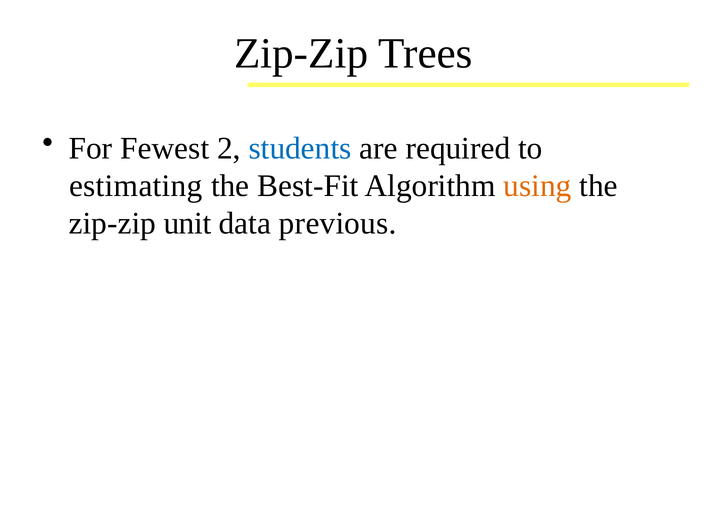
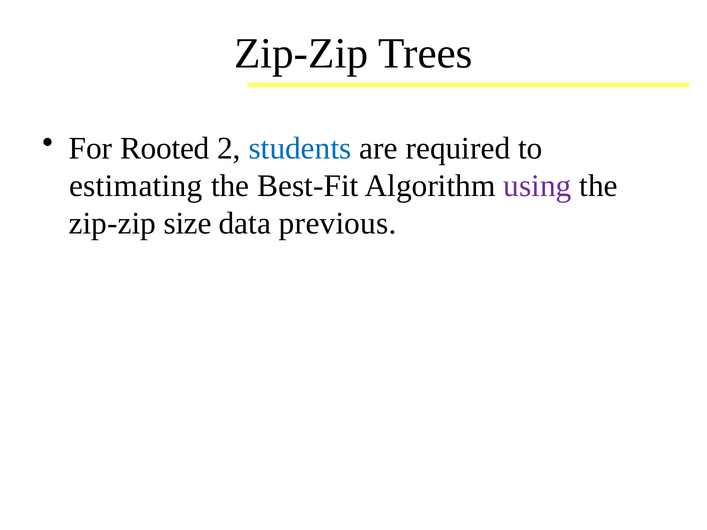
Fewest: Fewest -> Rooted
using colour: orange -> purple
unit: unit -> size
